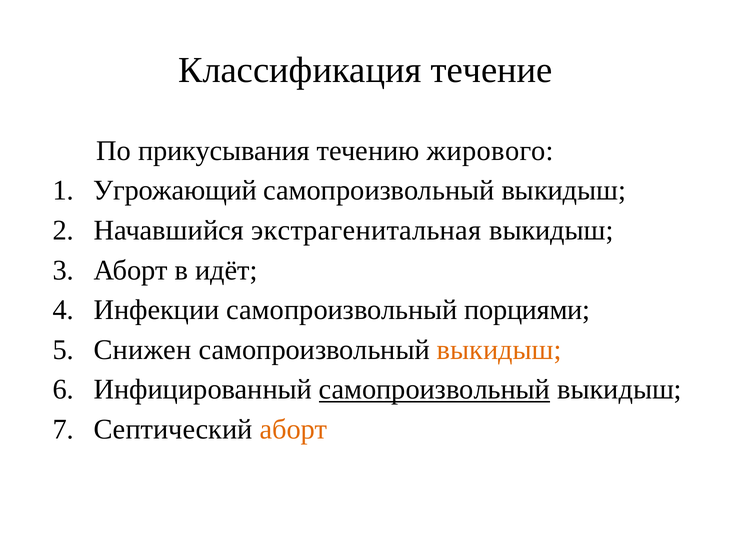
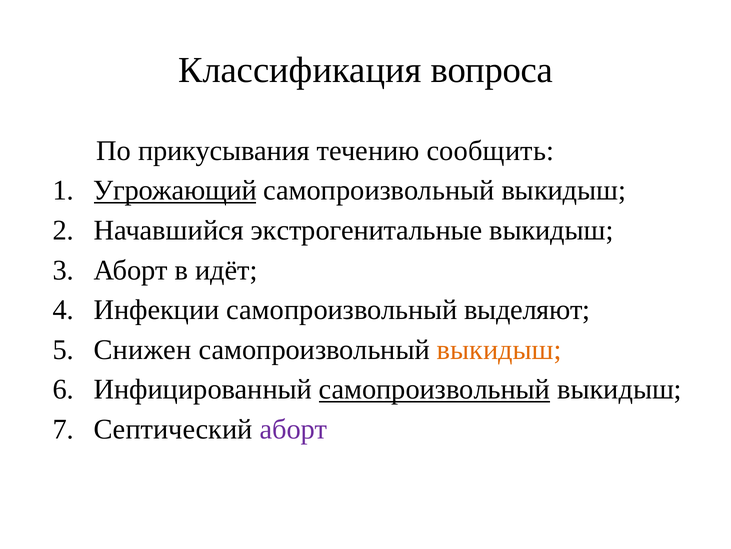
течение: течение -> вопроса
жирового: жирового -> сообщить
Угрожающий underline: none -> present
экстрагенитальная: экстрагенитальная -> экстрогенитальные
порциями: порциями -> выделяют
аборт at (293, 429) colour: orange -> purple
